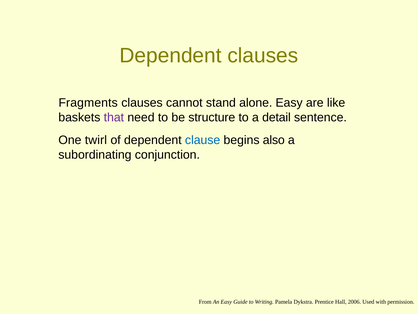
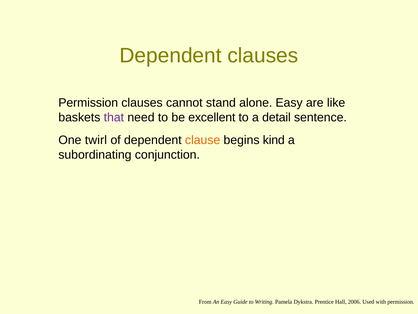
Fragments at (88, 103): Fragments -> Permission
structure: structure -> excellent
clause colour: blue -> orange
also: also -> kind
